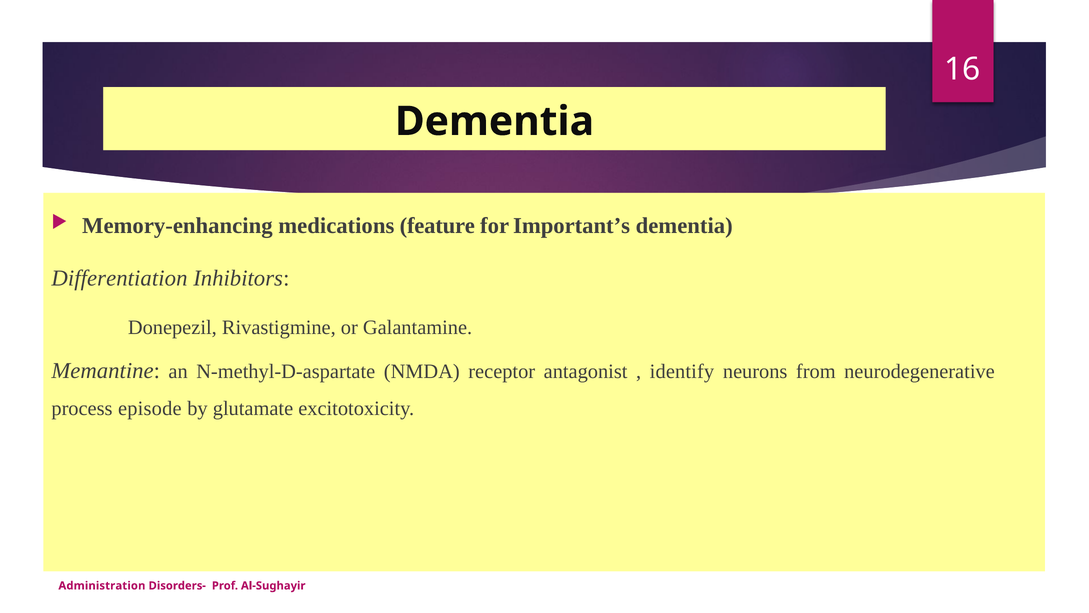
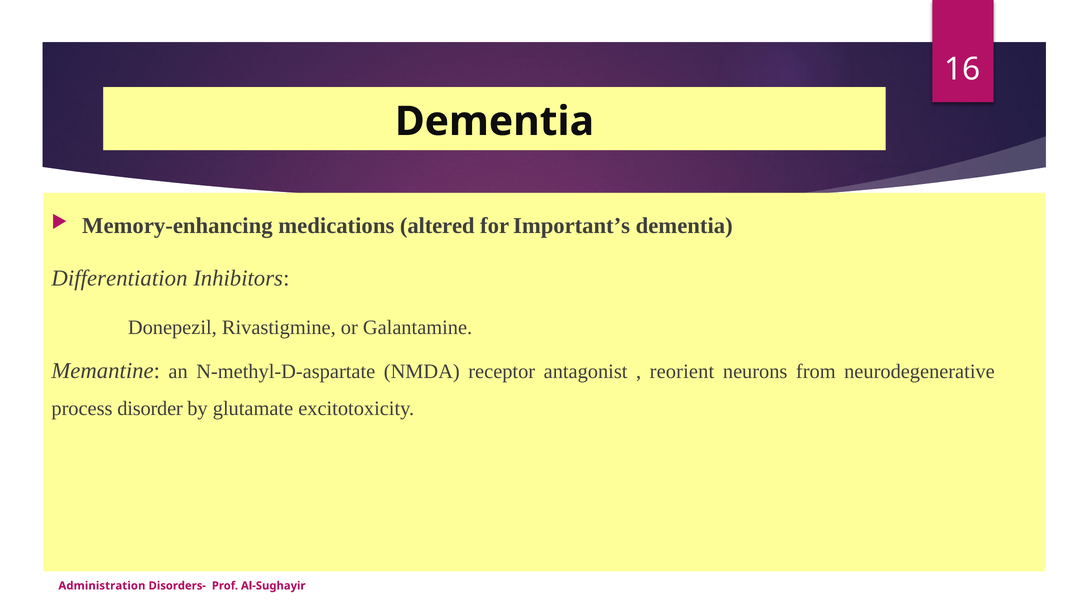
feature: feature -> altered
identify: identify -> reorient
episode: episode -> disorder
